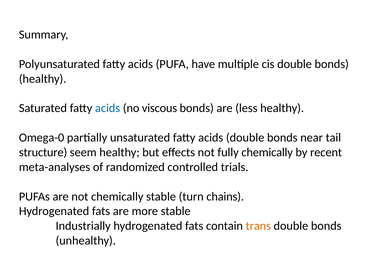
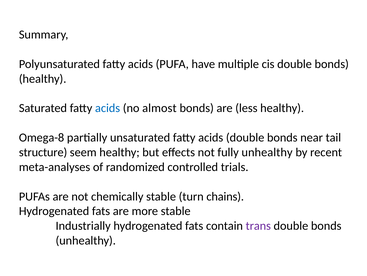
viscous: viscous -> almost
Omega-0: Omega-0 -> Omega-8
fully chemically: chemically -> unhealthy
trans colour: orange -> purple
